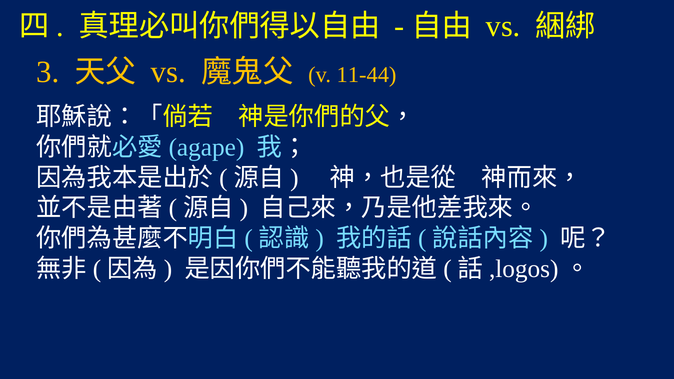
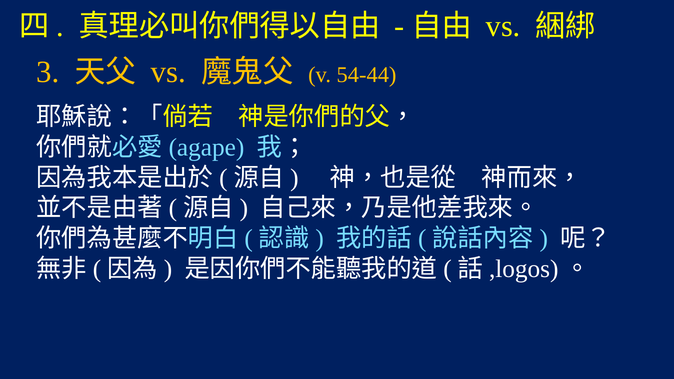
11-44: 11-44 -> 54-44
